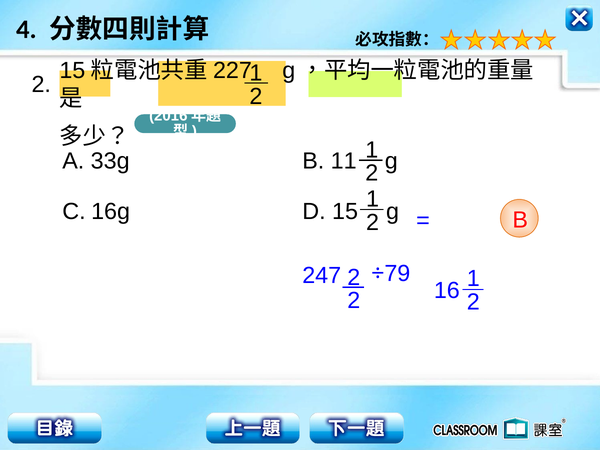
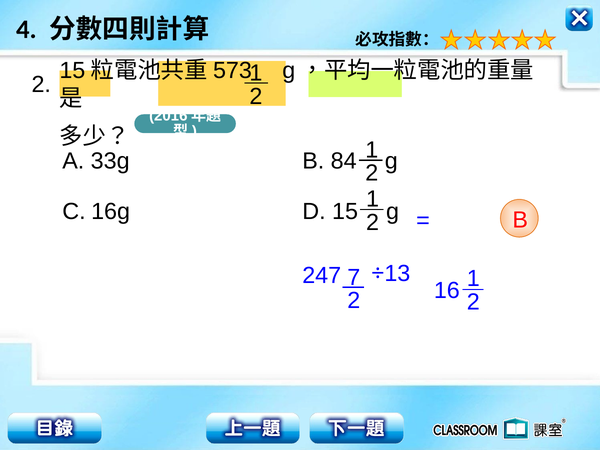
227: 227 -> 573
11: 11 -> 84
247 2: 2 -> 7
79: 79 -> 13
